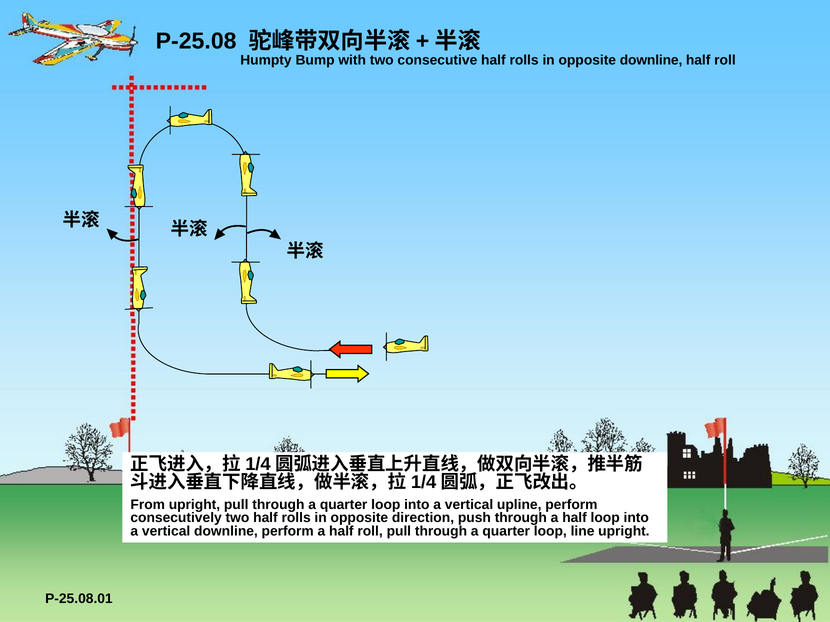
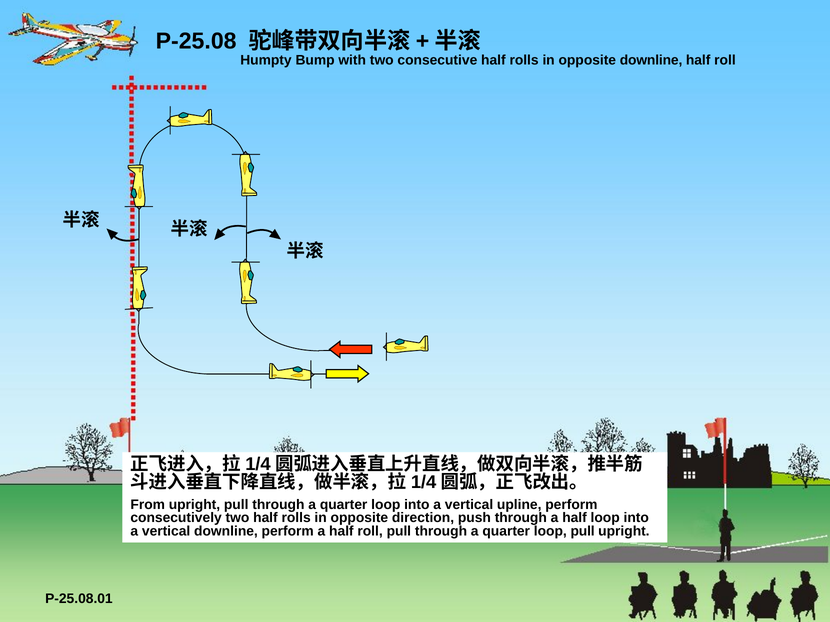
loop line: line -> pull
